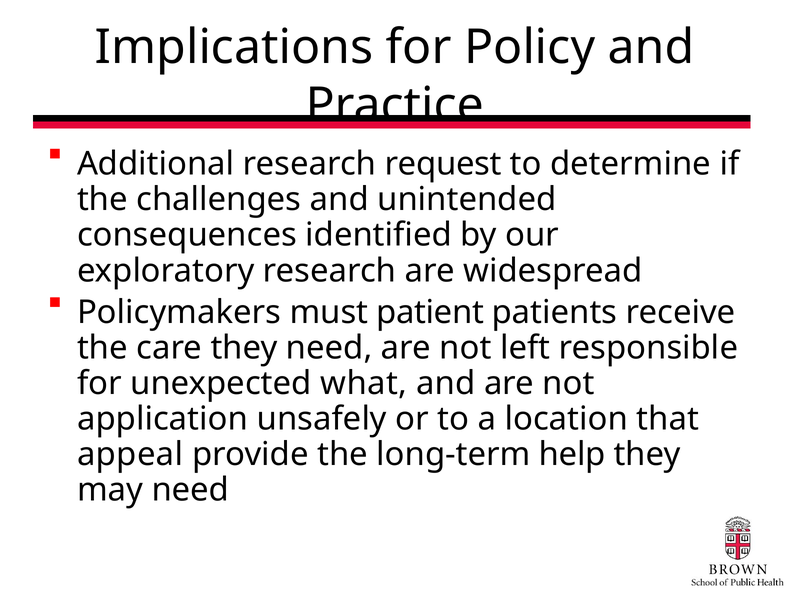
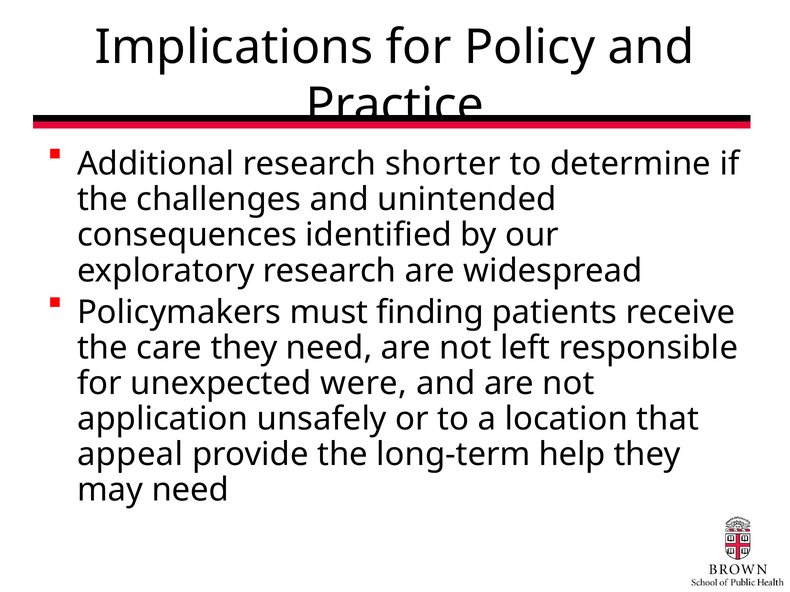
request: request -> shorter
patient: patient -> finding
what: what -> were
